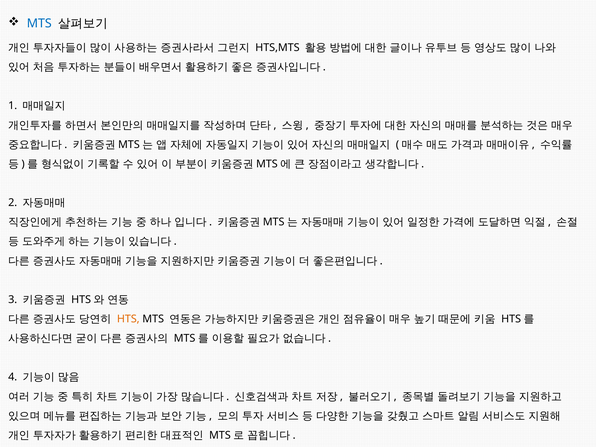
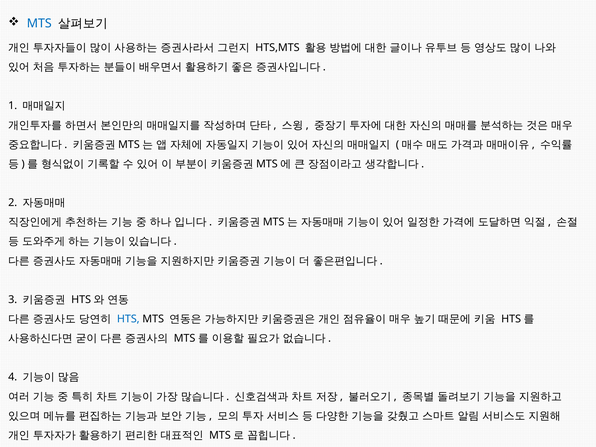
HTS colour: orange -> blue
